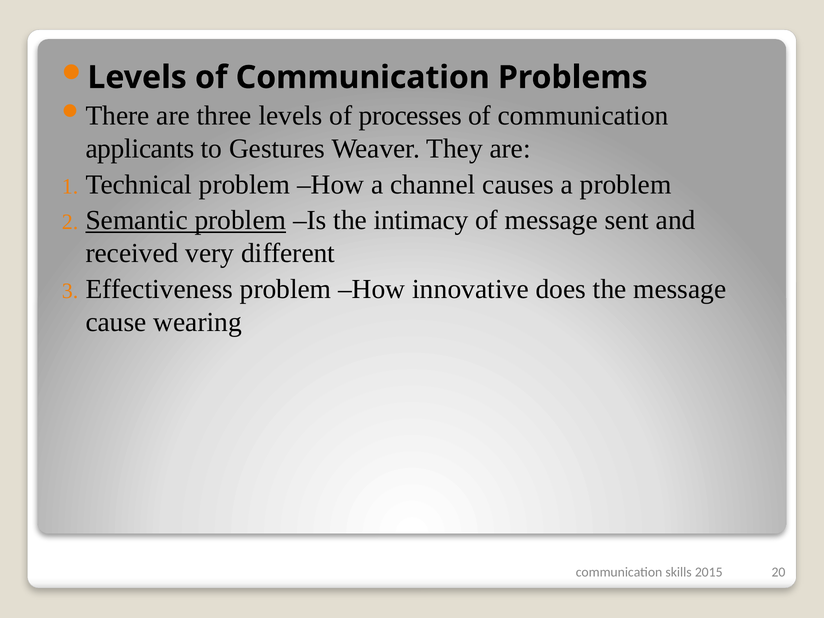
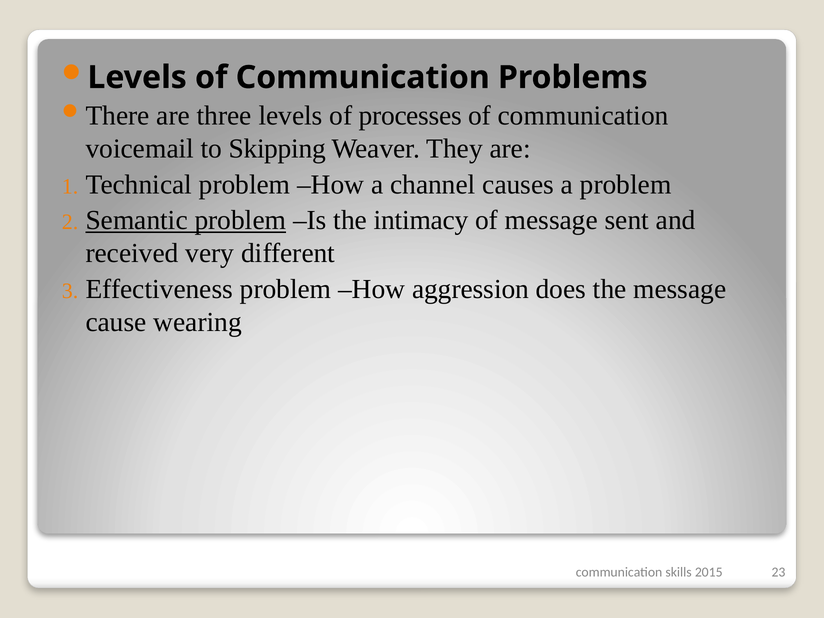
applicants: applicants -> voicemail
Gestures: Gestures -> Skipping
innovative: innovative -> aggression
20: 20 -> 23
